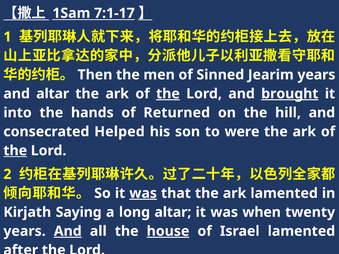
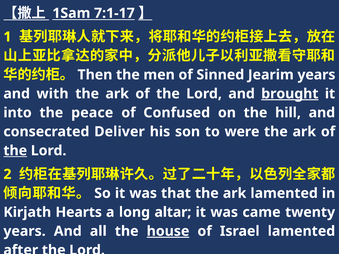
and altar: altar -> with
the at (168, 94) underline: present -> none
hands: hands -> peace
Returned: Returned -> Confused
Helped: Helped -> Deliver
was at (143, 193) underline: present -> none
Saying: Saying -> Hearts
when: when -> came
And at (68, 231) underline: present -> none
